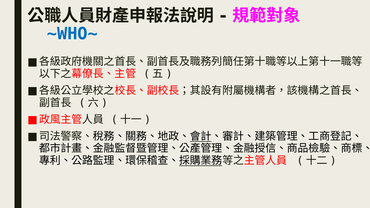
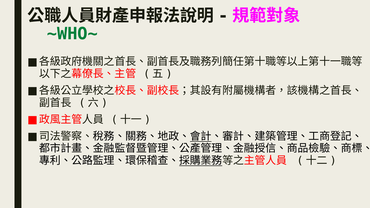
~WHO~ colour: blue -> green
